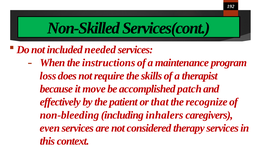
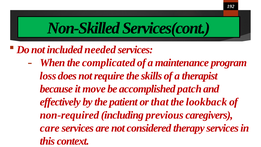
instructions: instructions -> complicated
recognize: recognize -> lookback
non-bleeding: non-bleeding -> non-required
inhalers: inhalers -> previous
even: even -> care
